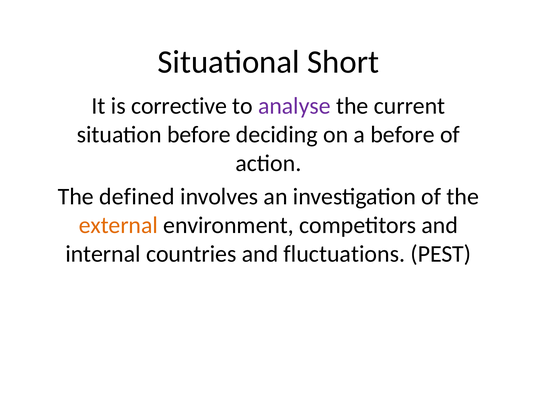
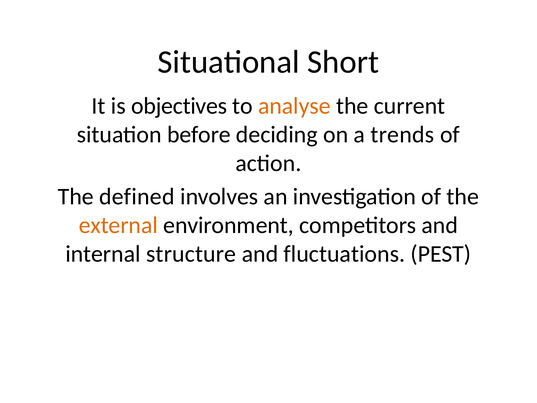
corrective: corrective -> objectives
analyse colour: purple -> orange
a before: before -> trends
countries: countries -> structure
